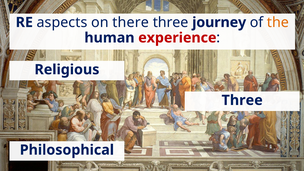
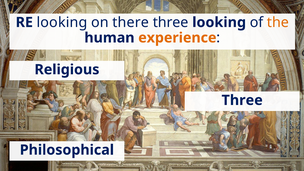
RE aspects: aspects -> looking
three journey: journey -> looking
experience colour: red -> orange
